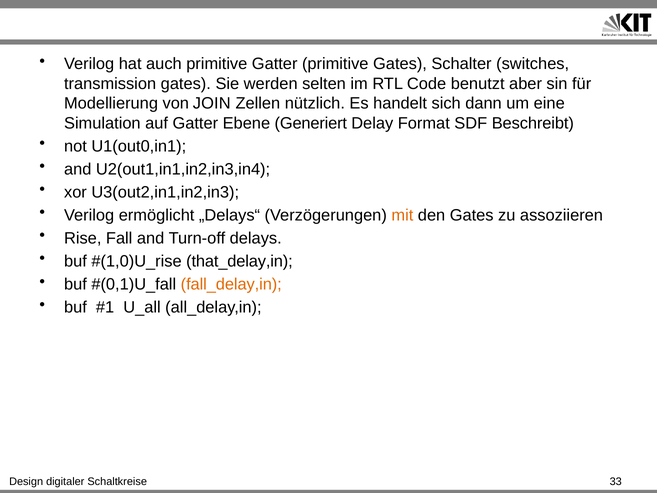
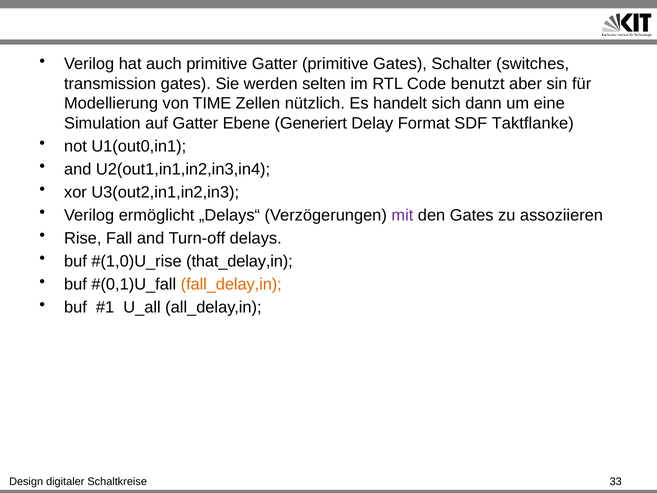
JOIN: JOIN -> TIME
Beschreibt: Beschreibt -> Taktflanke
mit colour: orange -> purple
